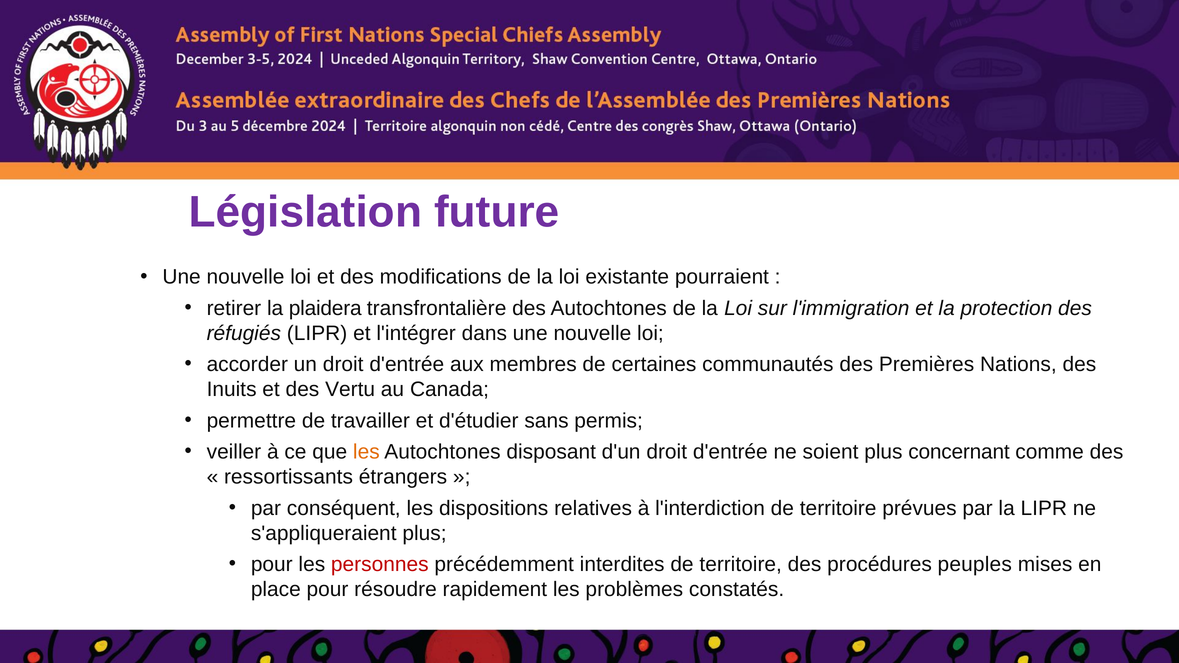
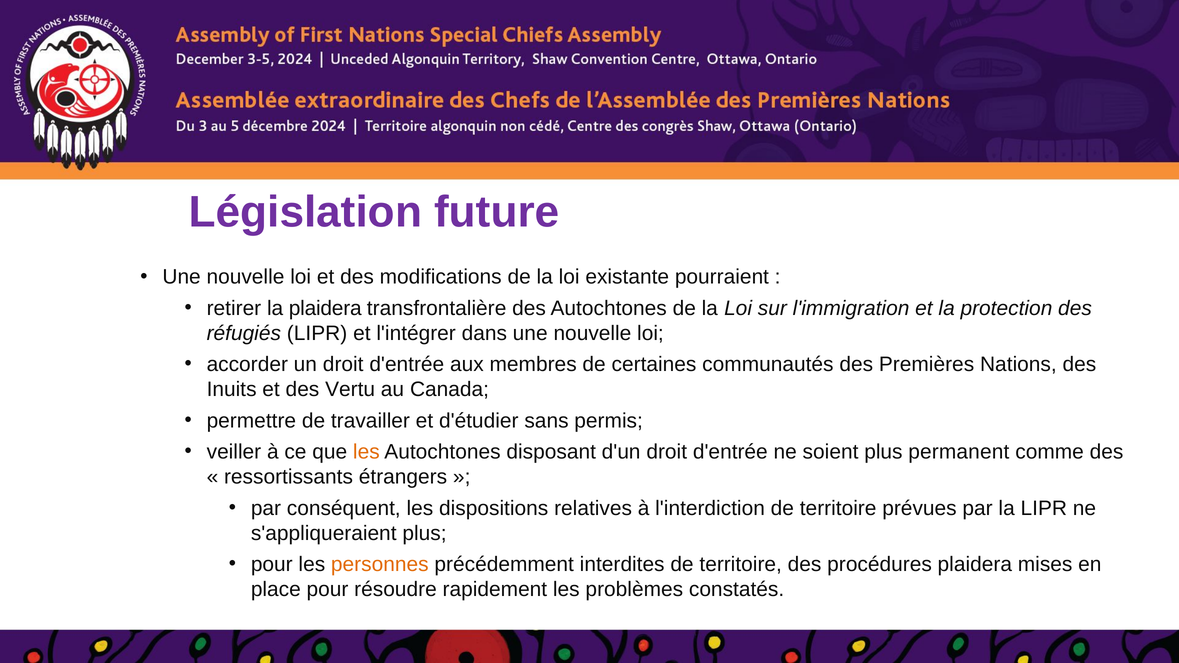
concernant: concernant -> permanent
personnes colour: red -> orange
procédures peuples: peuples -> plaidera
